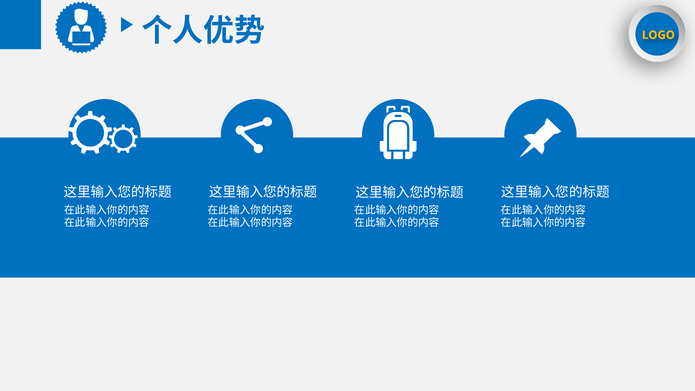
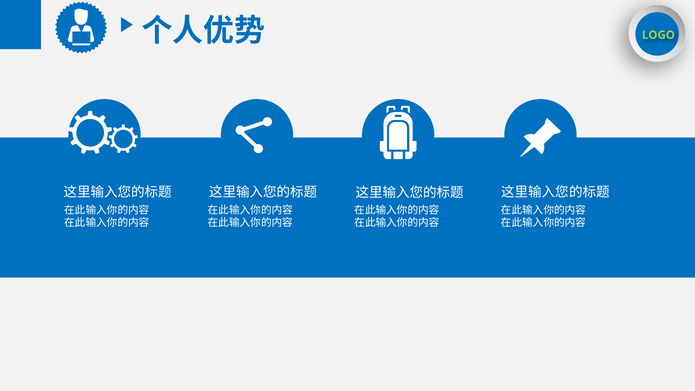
LOGO colour: yellow -> light green
